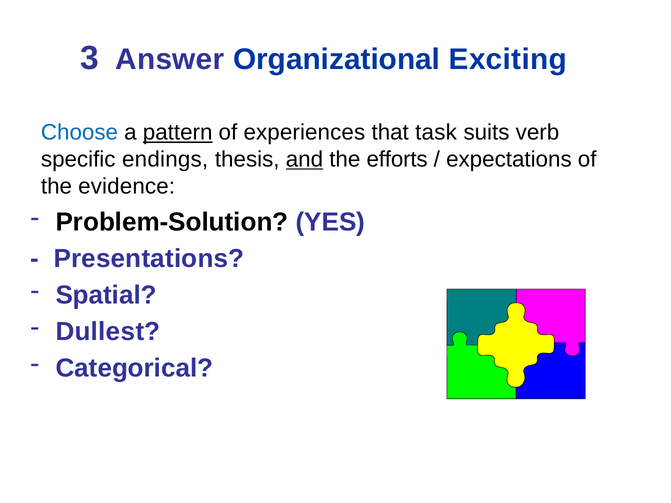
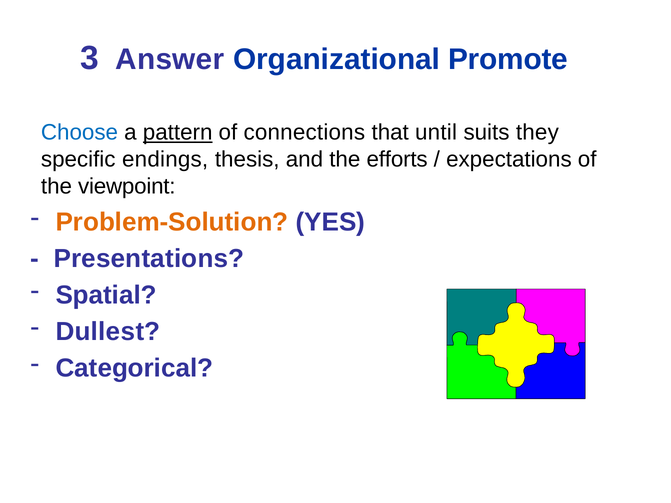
Exciting: Exciting -> Promote
experiences: experiences -> connections
task: task -> until
verb: verb -> they
and underline: present -> none
evidence: evidence -> viewpoint
Problem-Solution colour: black -> orange
